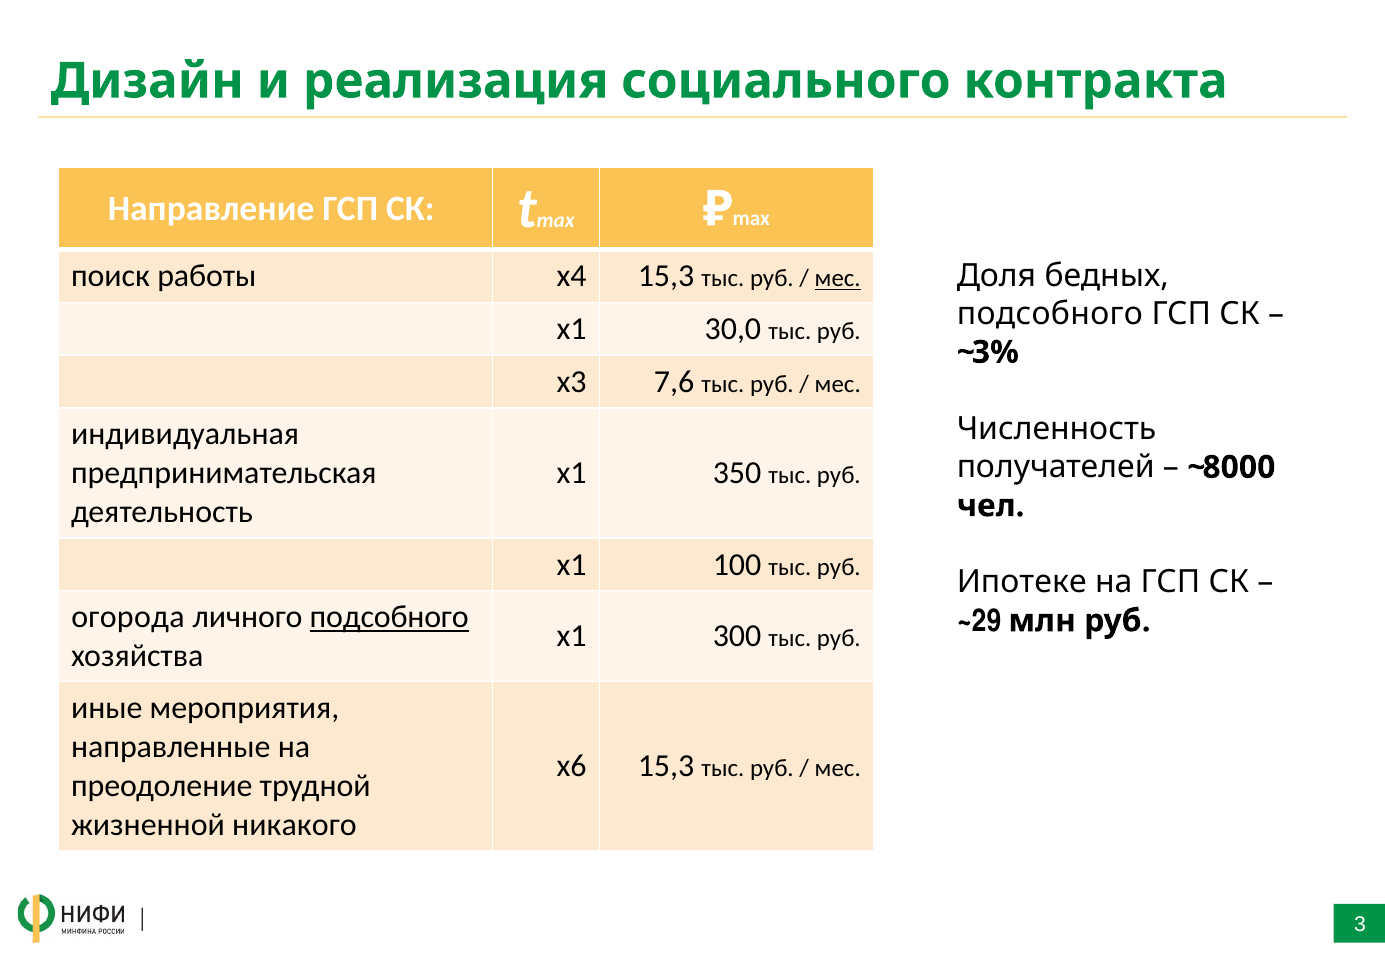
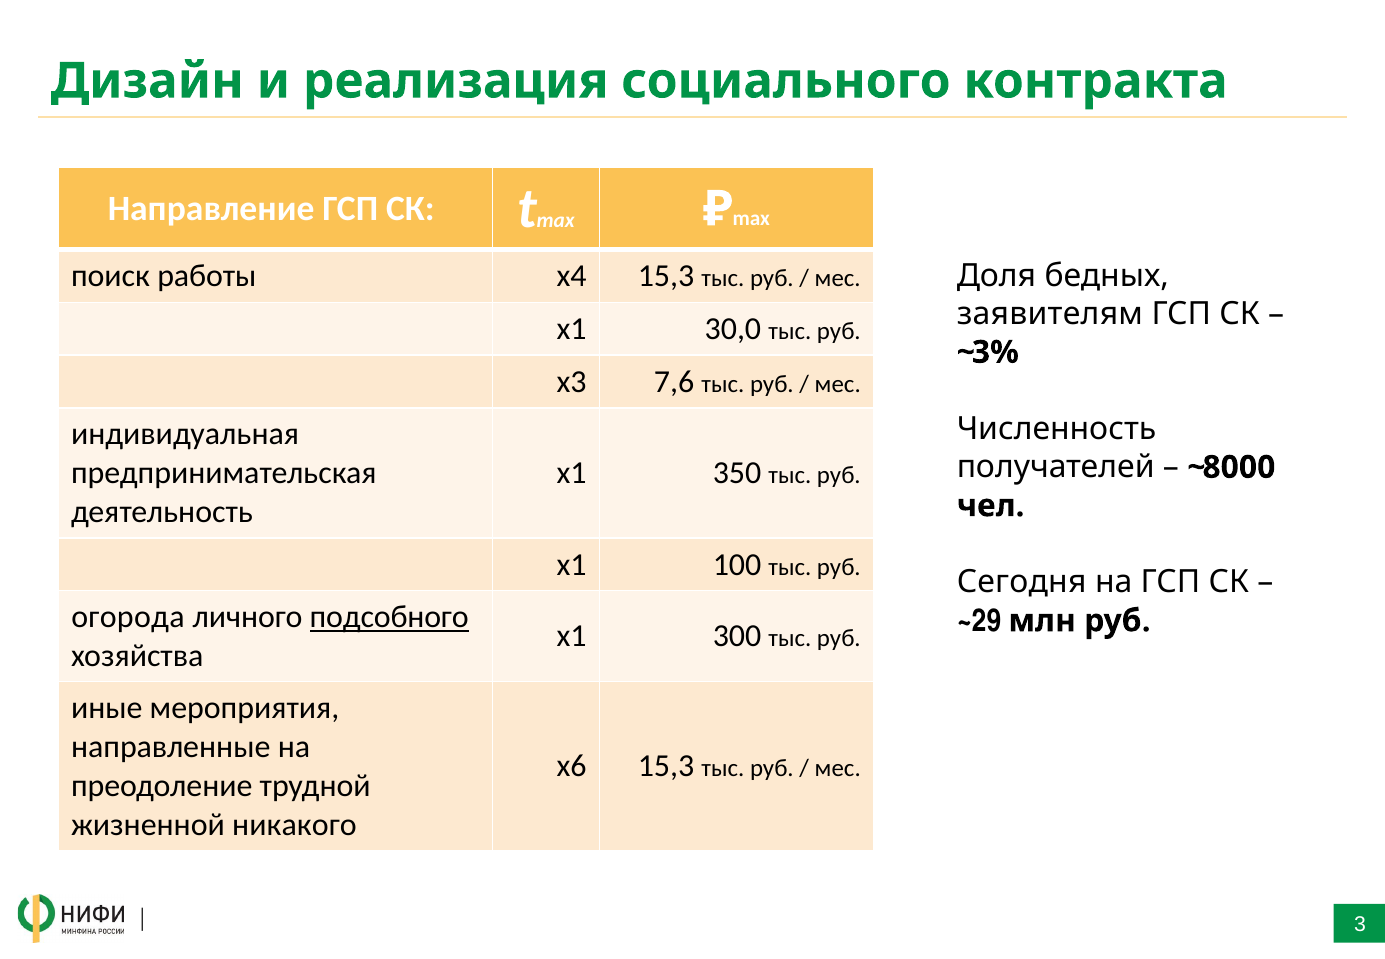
мес at (838, 279) underline: present -> none
подсобного at (1050, 314): подсобного -> заявителям
Ипотеке: Ипотеке -> Сегодня
